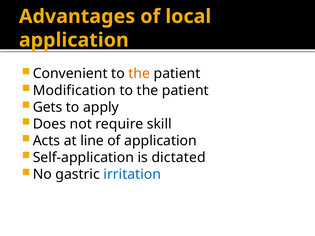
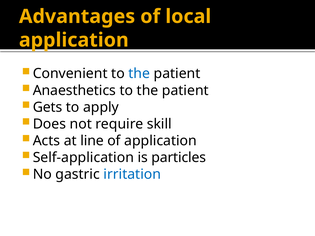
the at (139, 74) colour: orange -> blue
Modification: Modification -> Anaesthetics
dictated: dictated -> particles
